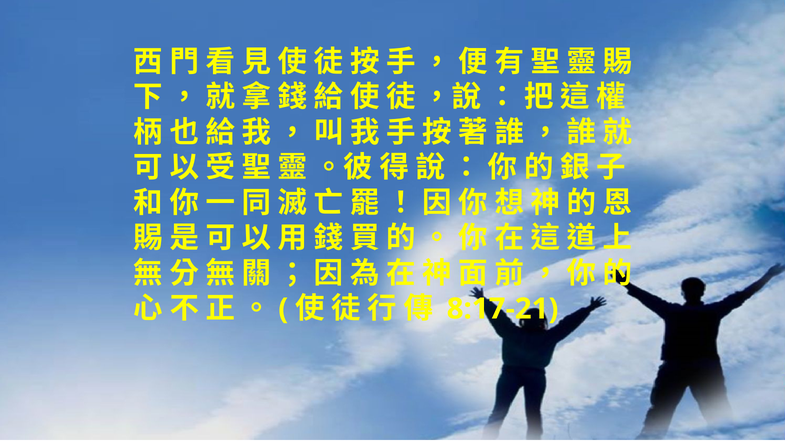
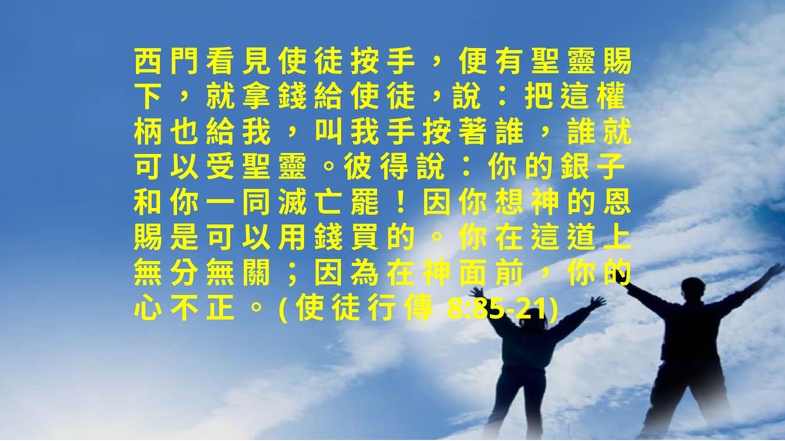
8:17-21: 8:17-21 -> 8:85-21
